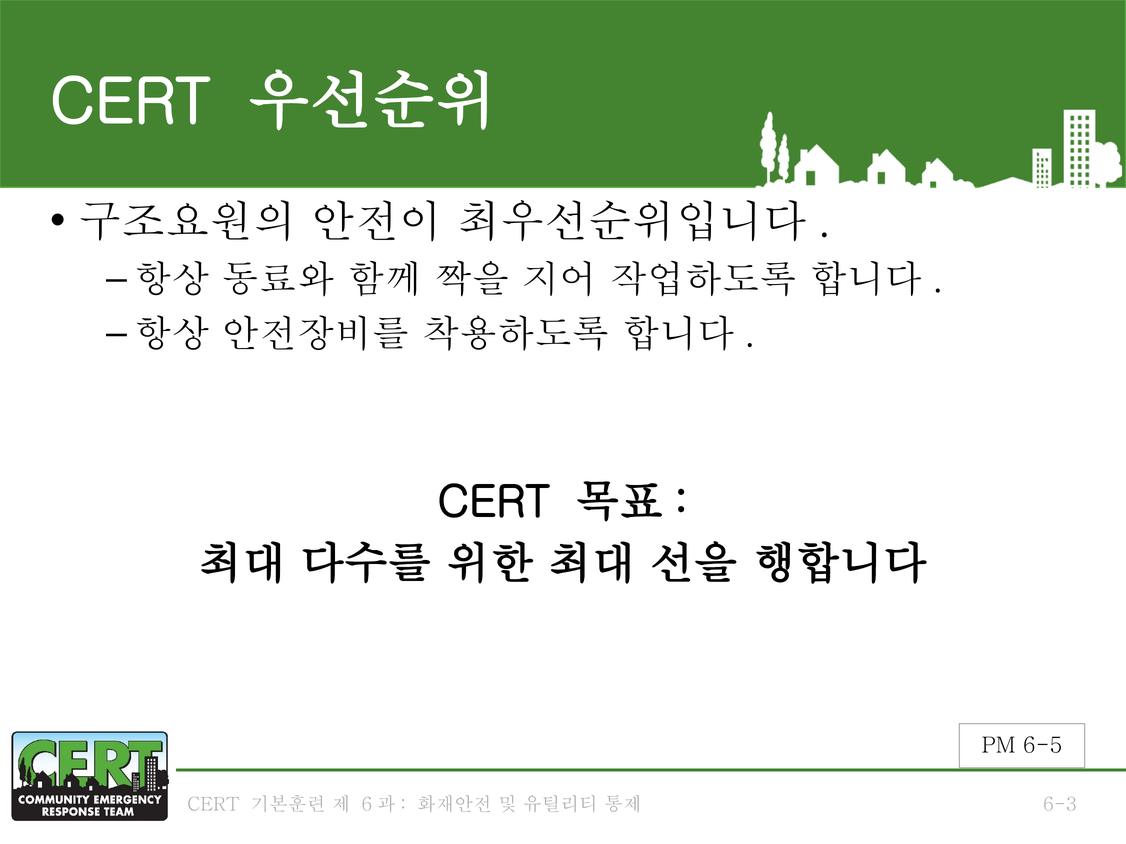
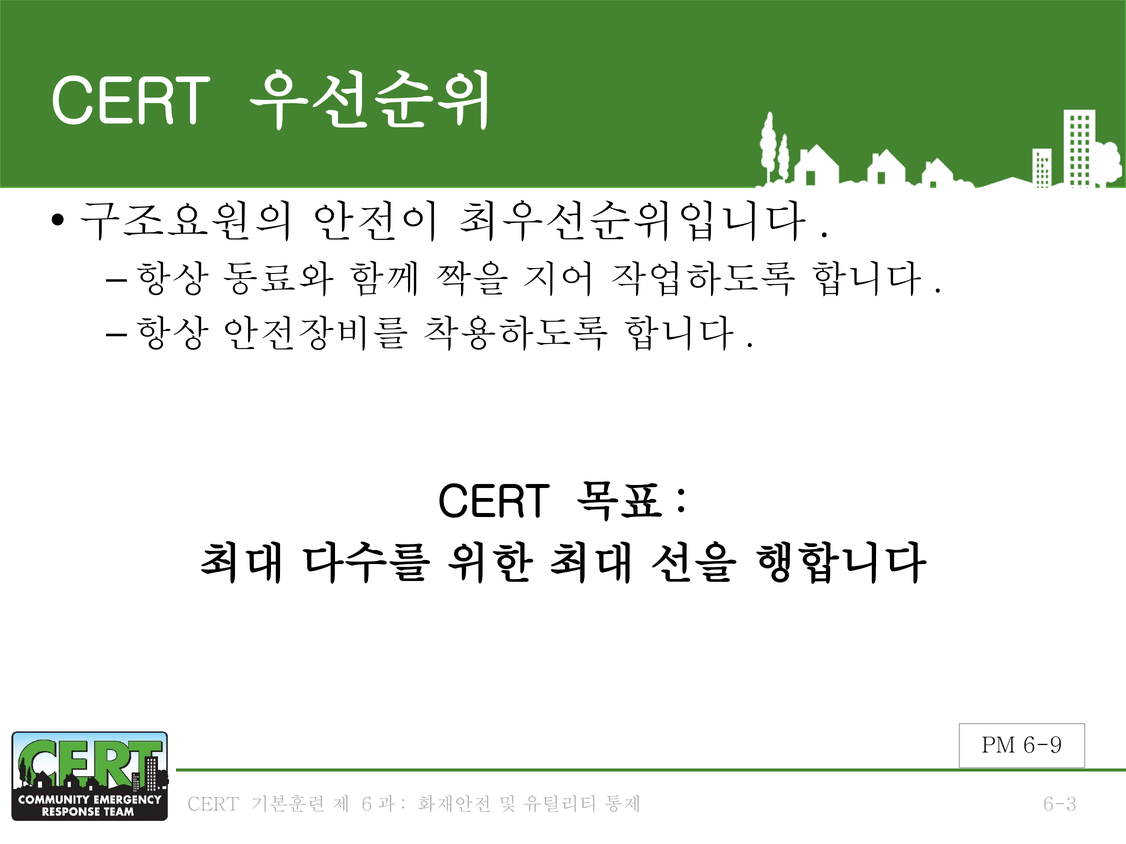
6-5: 6-5 -> 6-9
